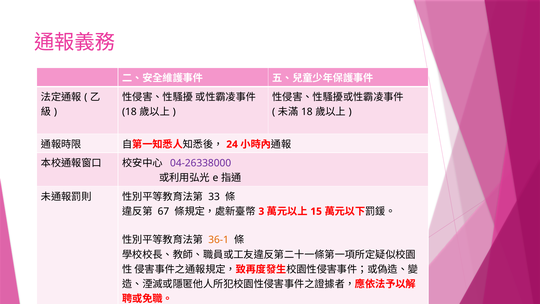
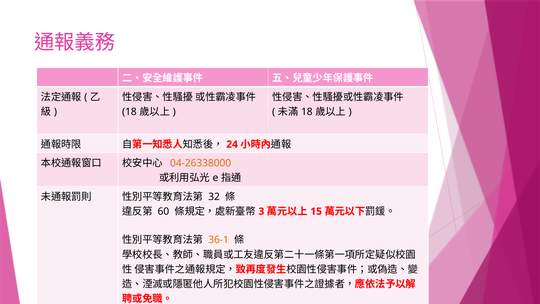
04-26338000 colour: purple -> orange
33: 33 -> 32
67: 67 -> 60
